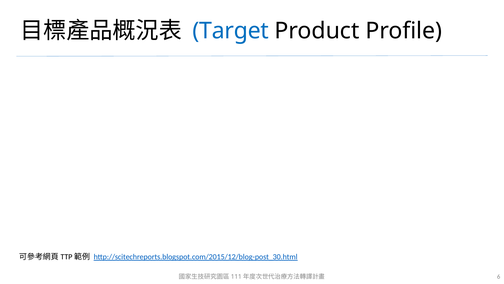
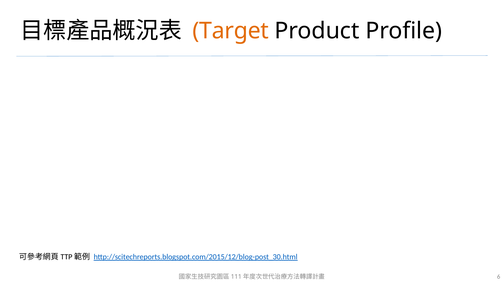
Target colour: blue -> orange
